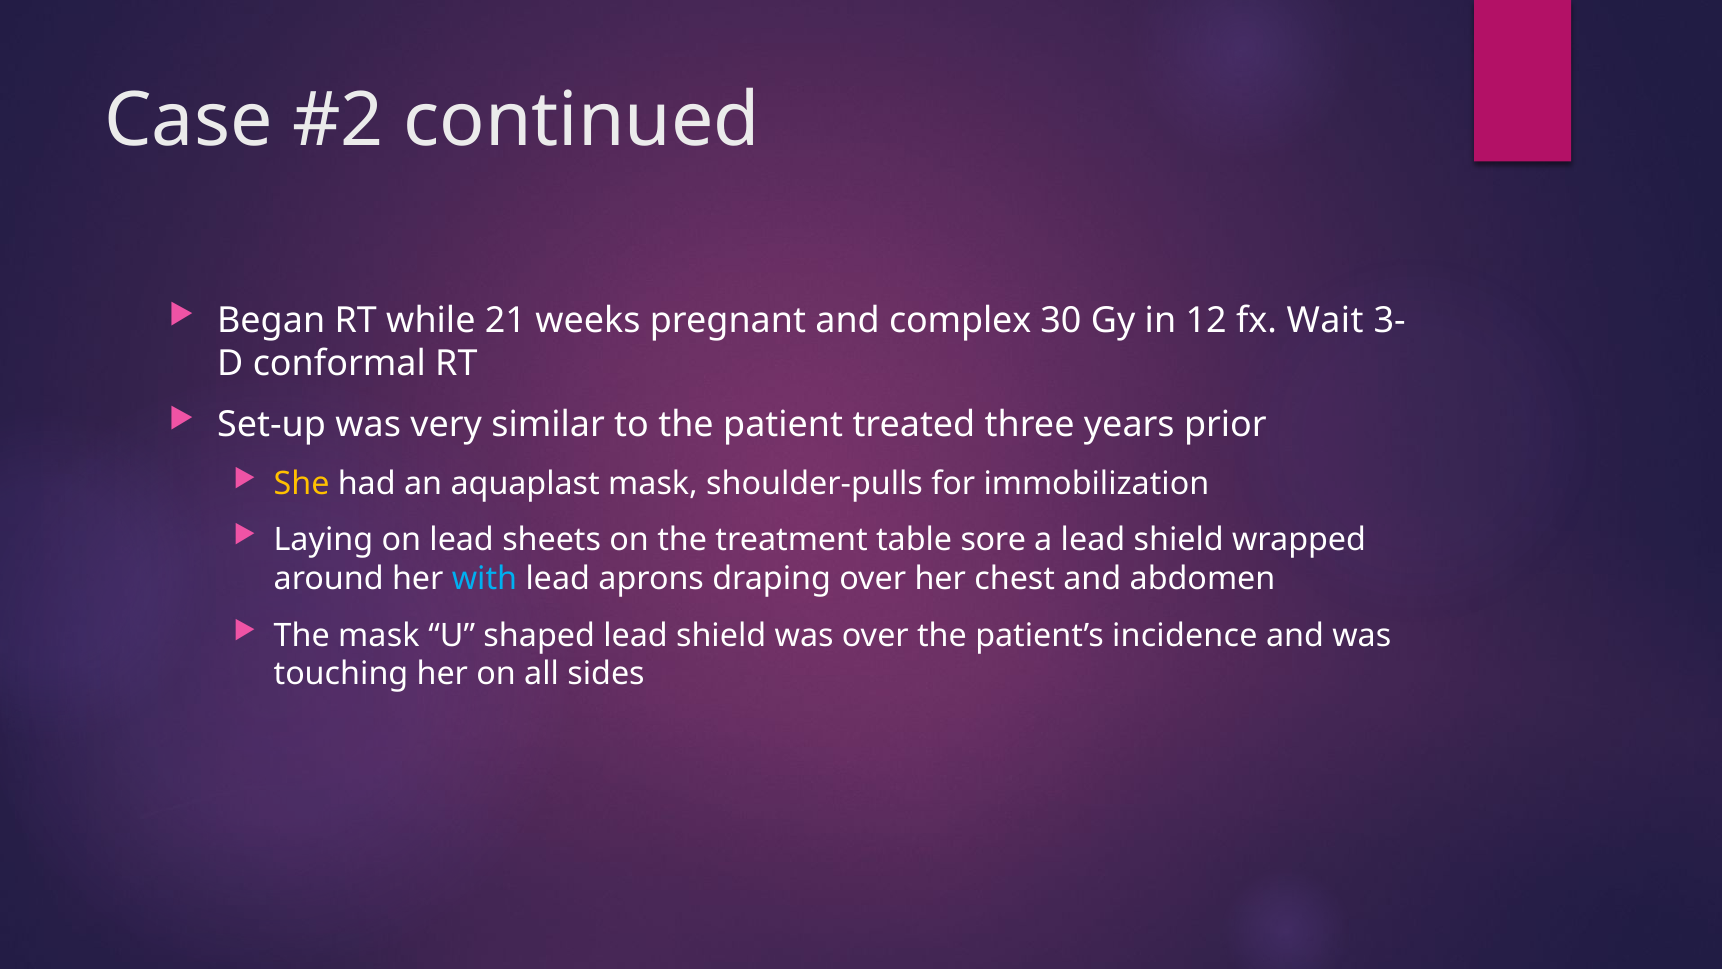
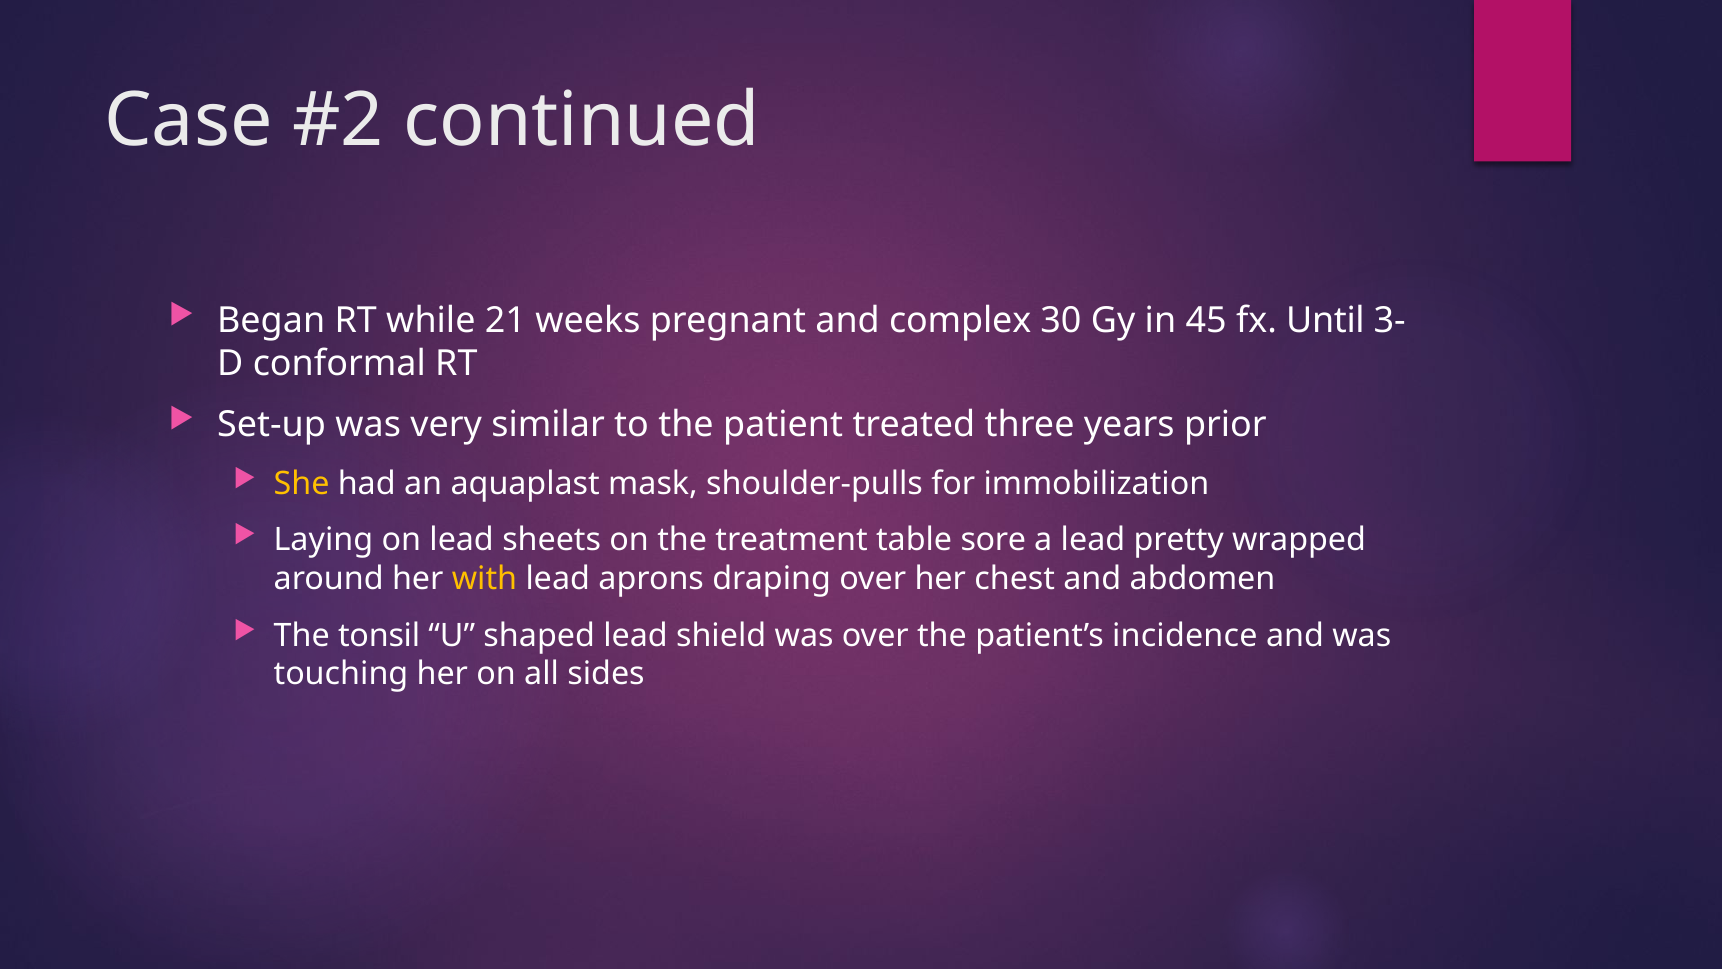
12: 12 -> 45
Wait: Wait -> Until
a lead shield: shield -> pretty
with colour: light blue -> yellow
The mask: mask -> tonsil
